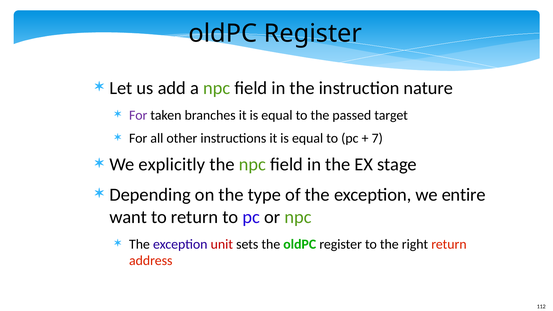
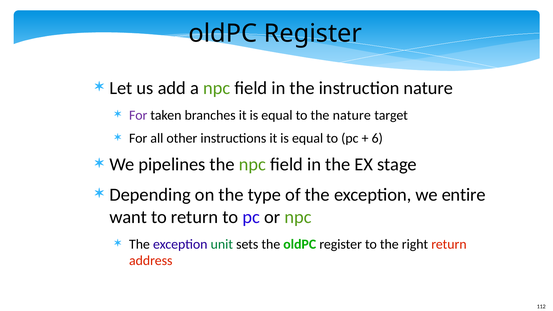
the passed: passed -> nature
7: 7 -> 6
explicitly: explicitly -> pipelines
unit colour: red -> green
